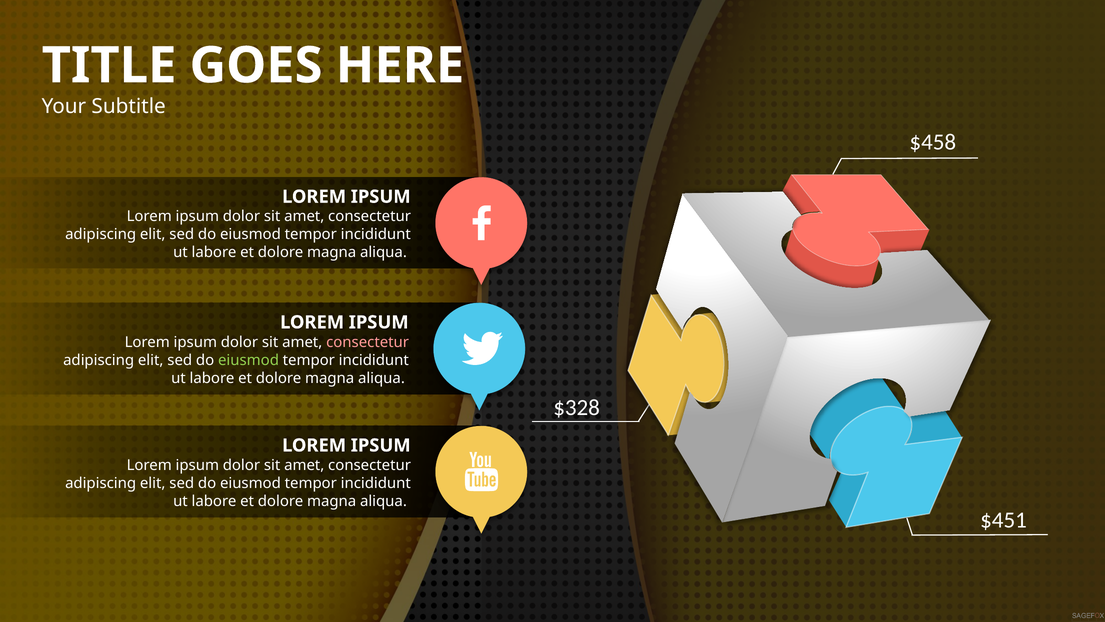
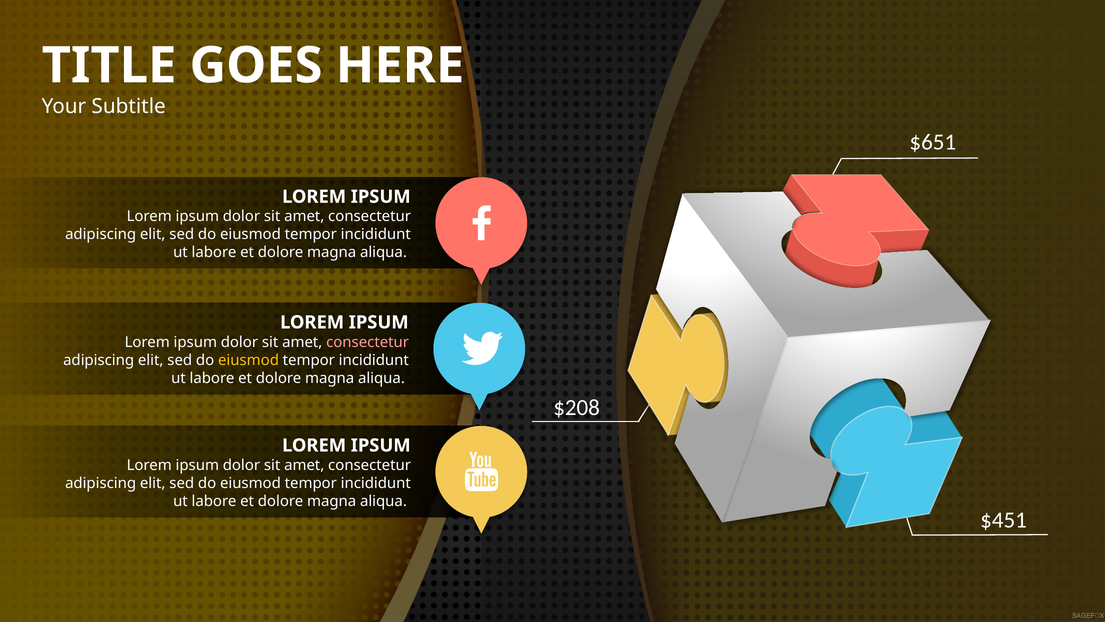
$458: $458 -> $651
eiusmod at (249, 360) colour: light green -> yellow
$328: $328 -> $208
